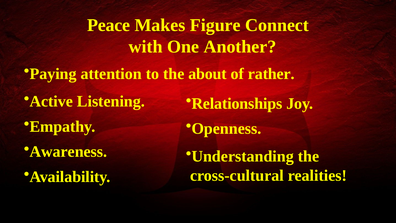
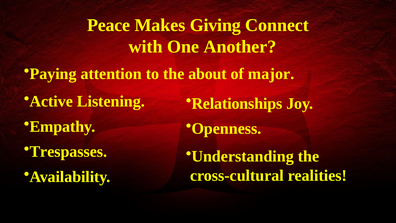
Figure: Figure -> Giving
rather: rather -> major
Awareness: Awareness -> Trespasses
